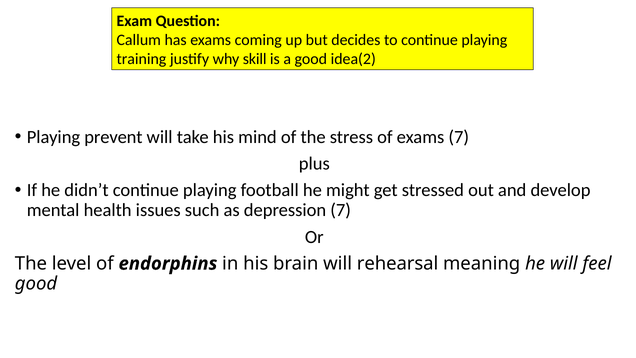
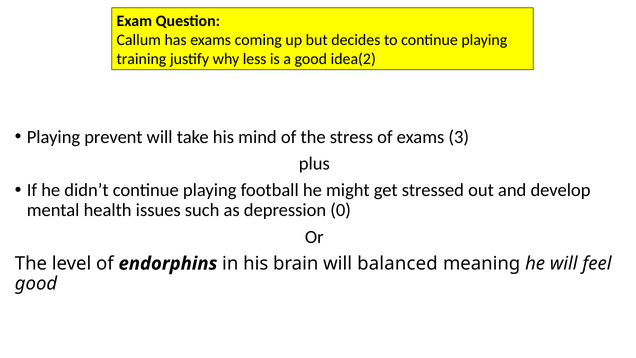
skill: skill -> less
exams 7: 7 -> 3
depression 7: 7 -> 0
rehearsal: rehearsal -> balanced
